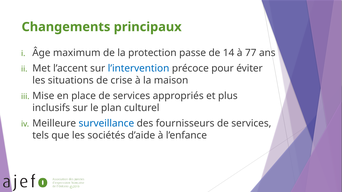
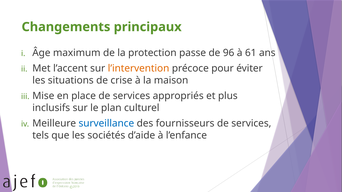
14: 14 -> 96
77: 77 -> 61
l’intervention colour: blue -> orange
